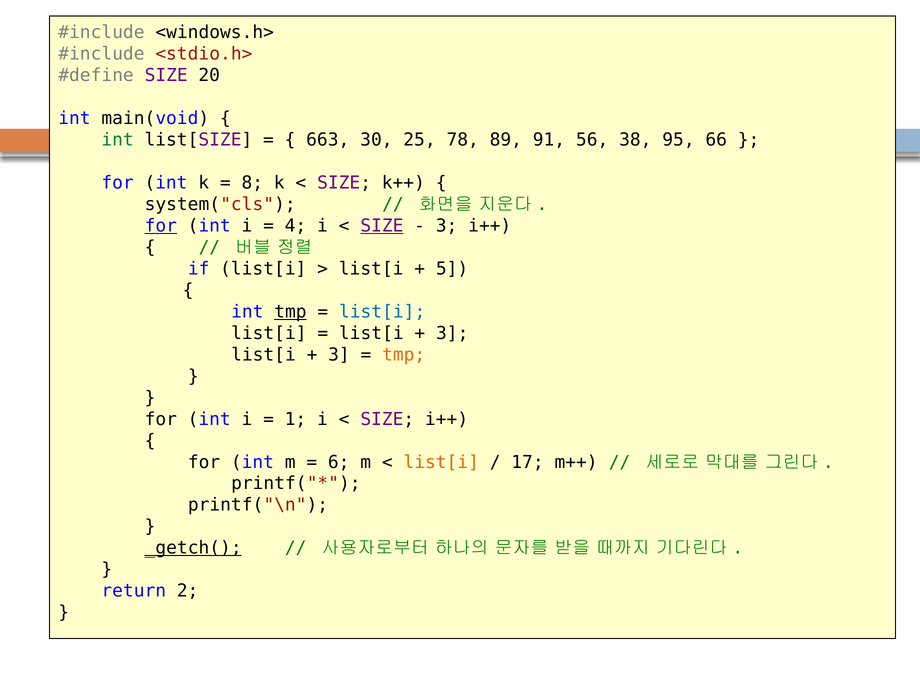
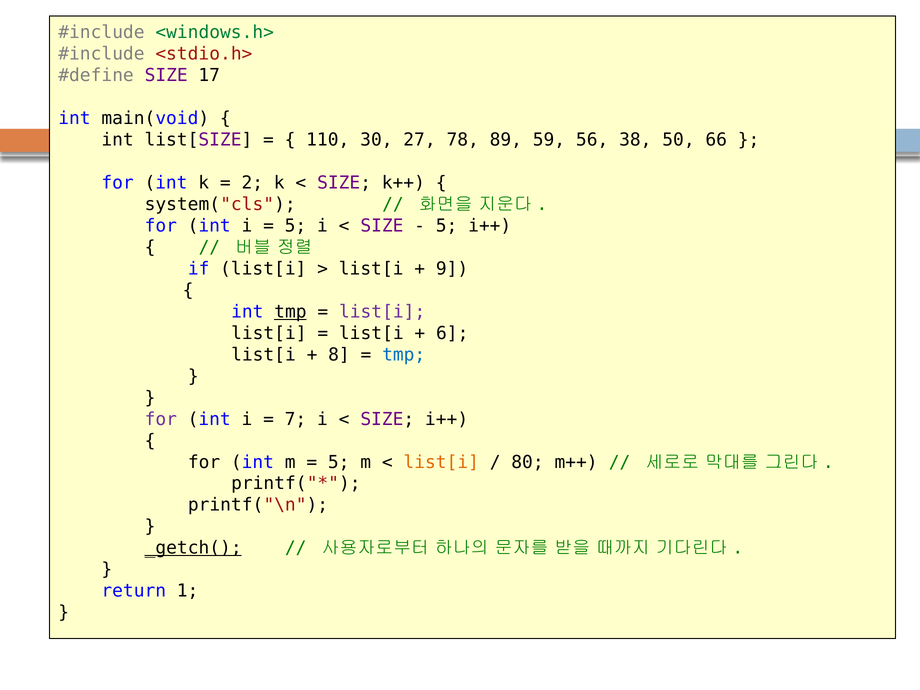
<windows.h> colour: black -> green
20: 20 -> 17
int at (118, 140) colour: green -> black
663: 663 -> 110
25: 25 -> 27
91: 91 -> 59
95: 95 -> 50
8: 8 -> 2
for at (161, 226) underline: present -> none
4 at (296, 226): 4 -> 5
SIZE at (382, 226) underline: present -> none
3 at (447, 226): 3 -> 5
5: 5 -> 9
list[i at (382, 312) colour: blue -> purple
3 at (452, 333): 3 -> 6
3 at (339, 355): 3 -> 8
tmp at (404, 355) colour: orange -> blue
for at (161, 419) colour: black -> purple
1: 1 -> 7
6 at (339, 462): 6 -> 5
17: 17 -> 80
2: 2 -> 1
